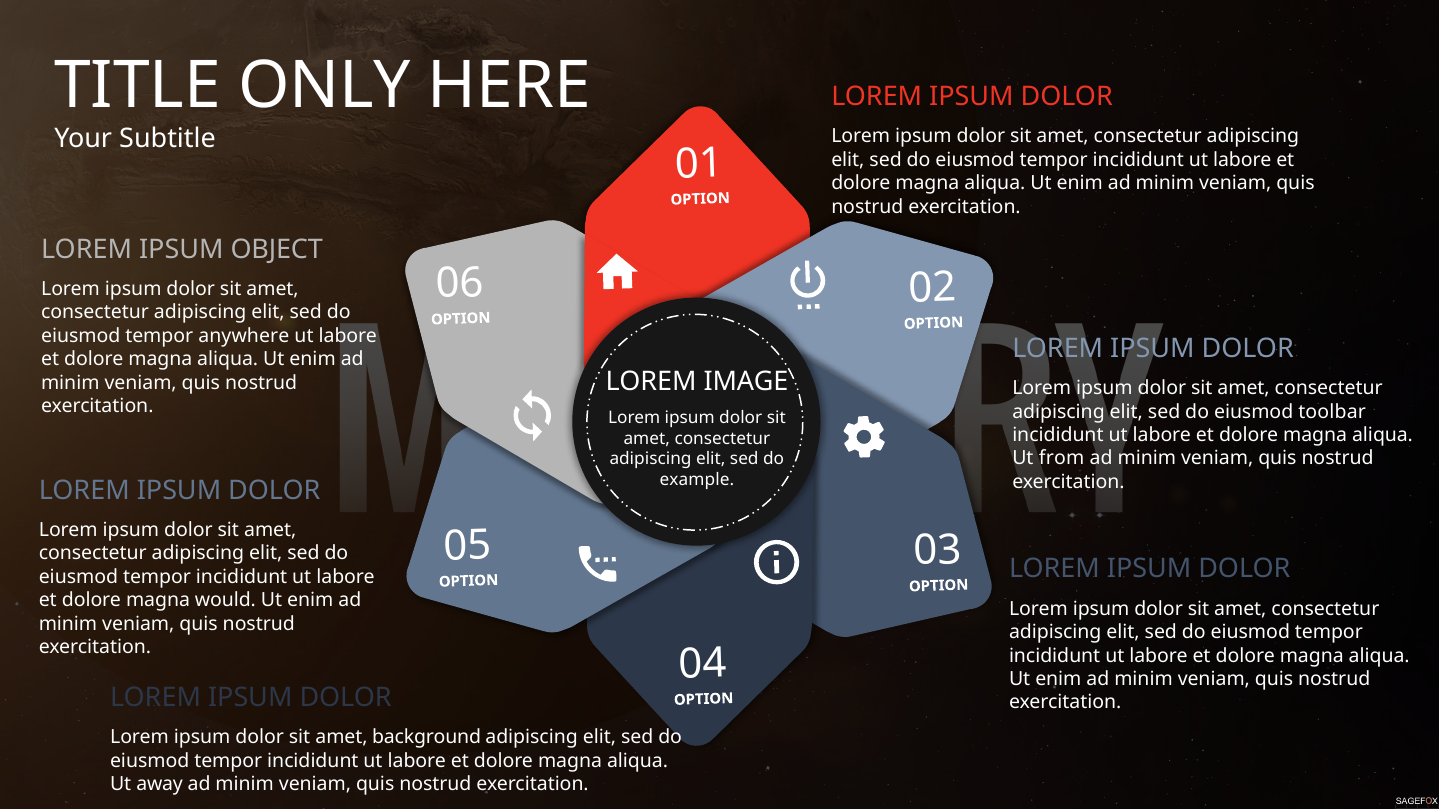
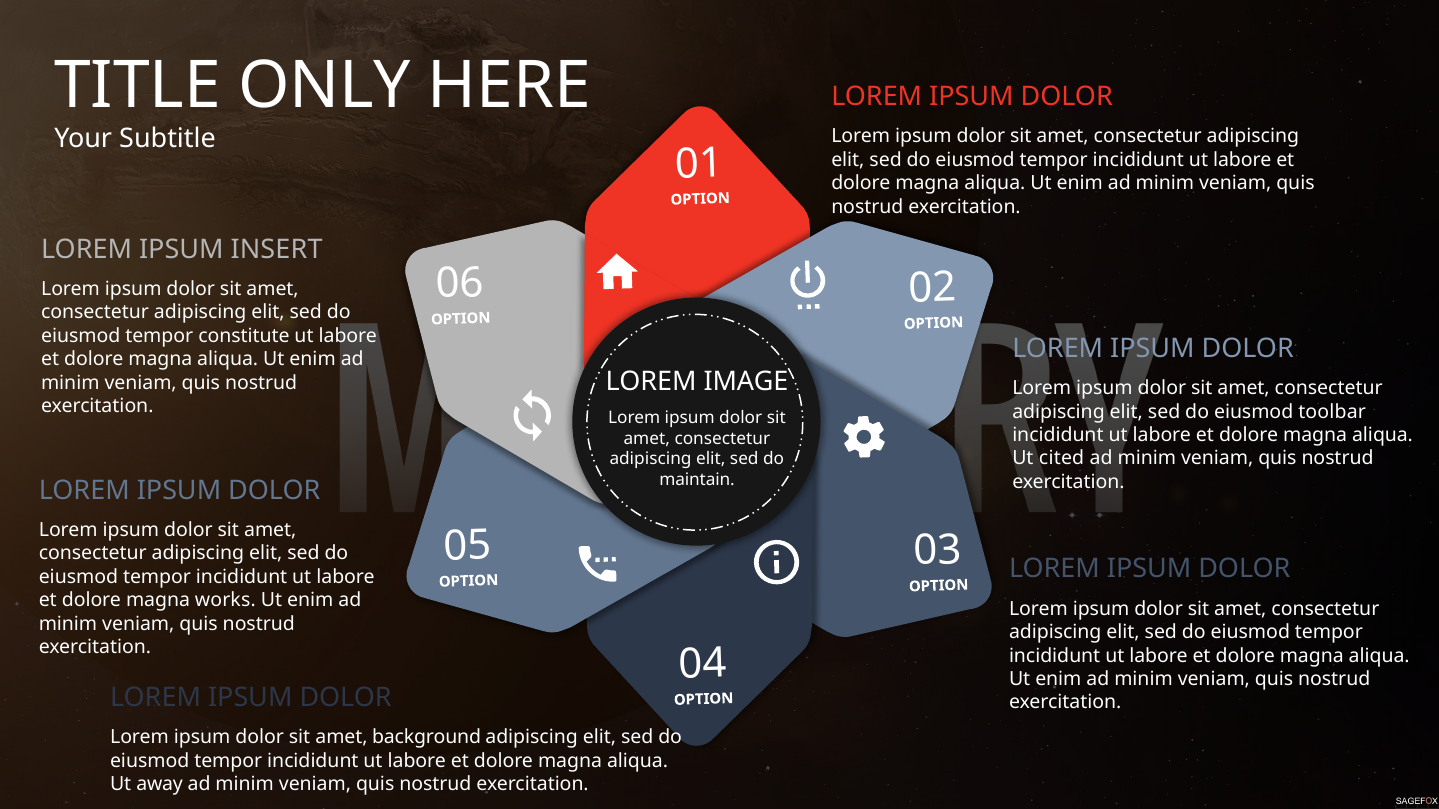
OBJECT: OBJECT -> INSERT
anywhere: anywhere -> constitute
from: from -> cited
example: example -> maintain
would: would -> works
